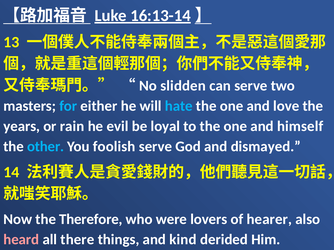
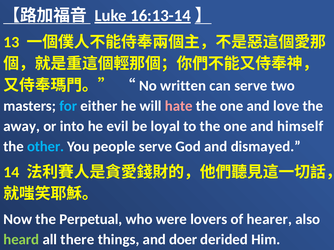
slidden: slidden -> written
hate colour: light blue -> pink
years: years -> away
rain: rain -> into
foolish: foolish -> people
Therefore: Therefore -> Perpetual
heard colour: pink -> light green
kind: kind -> doer
